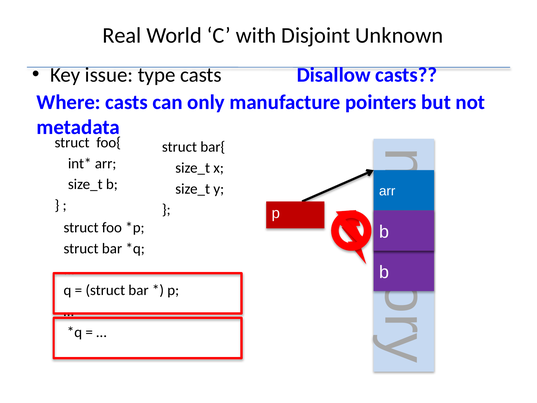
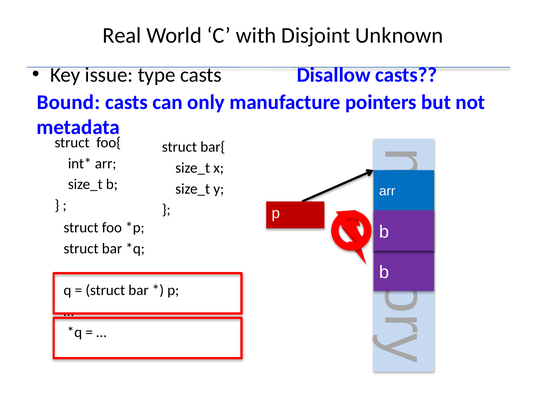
Where: Where -> Bound
